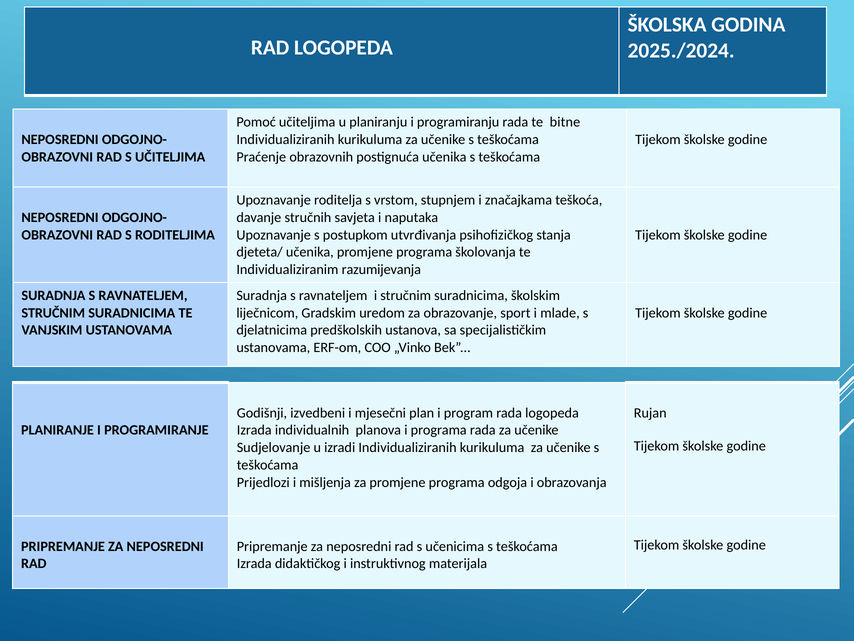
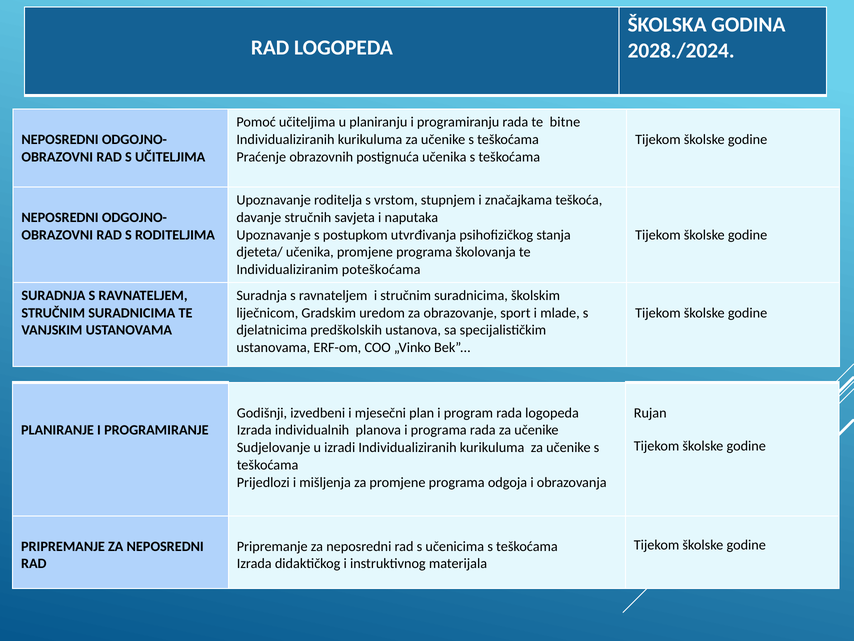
2025./2024: 2025./2024 -> 2028./2024
razumijevanja: razumijevanja -> poteškoćama
